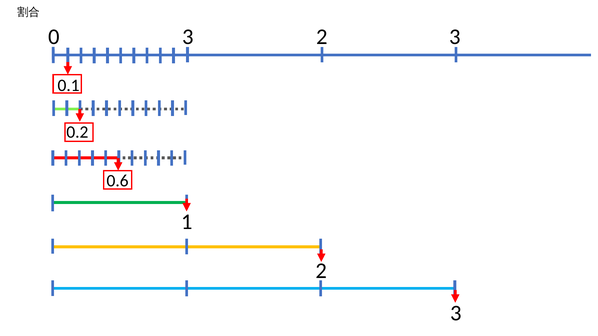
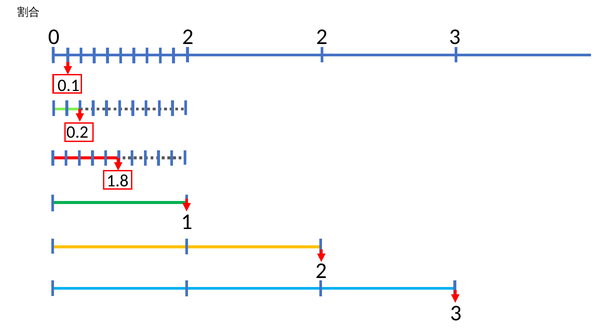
0 3: 3 -> 2
0.6: 0.6 -> 1.8
